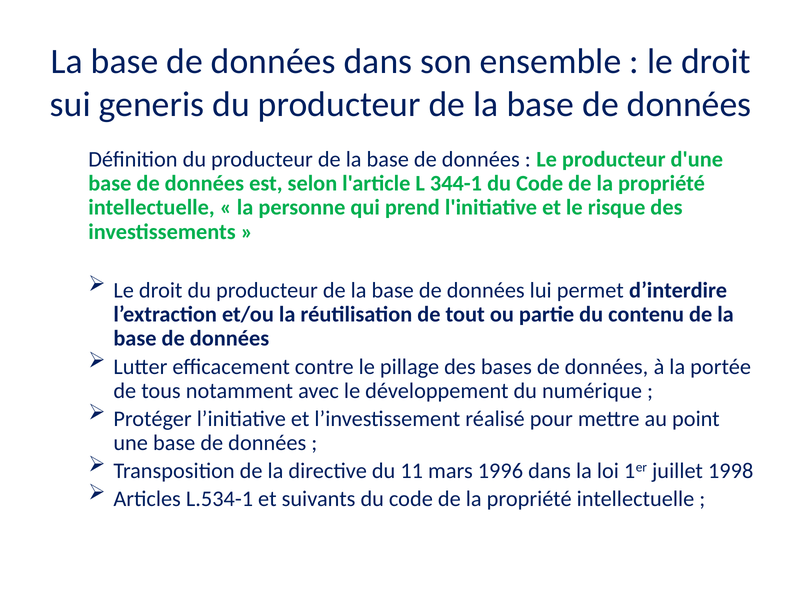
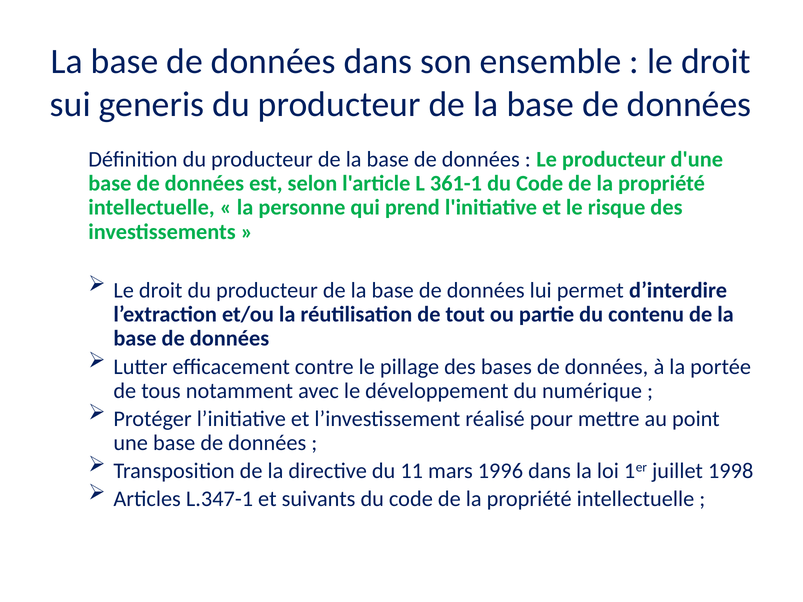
344-1: 344-1 -> 361-1
L.534-1: L.534-1 -> L.347-1
